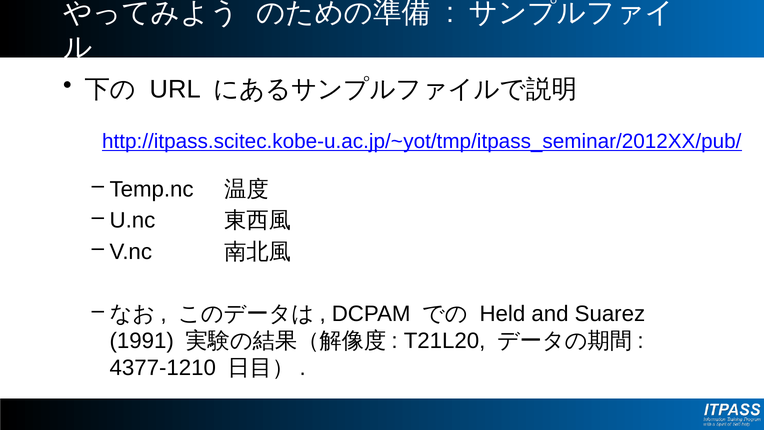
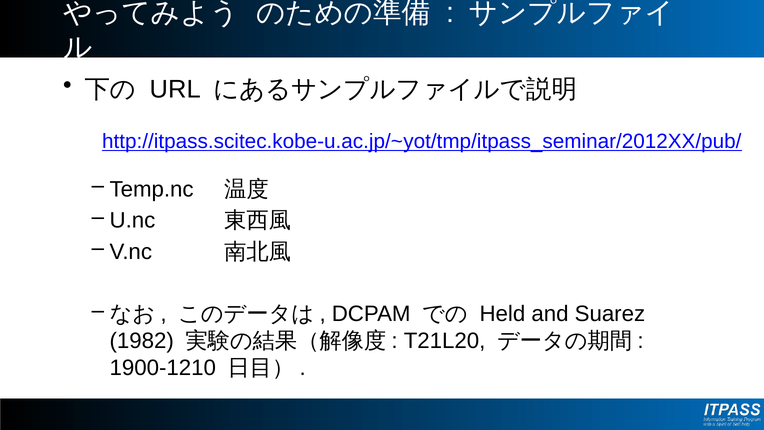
1991: 1991 -> 1982
4377-1210: 4377-1210 -> 1900-1210
